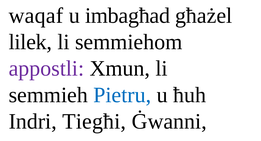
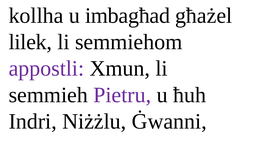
waqaf: waqaf -> kollha
Pietru colour: blue -> purple
Tiegħi: Tiegħi -> Niżżlu
